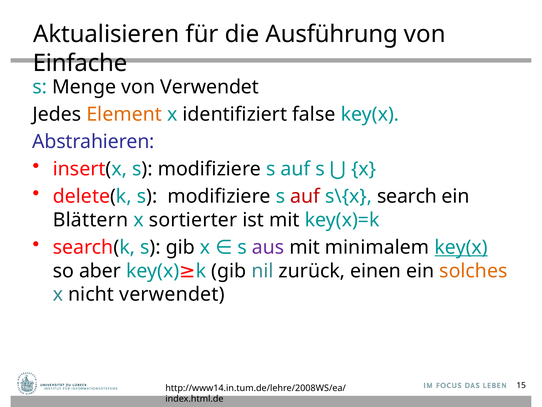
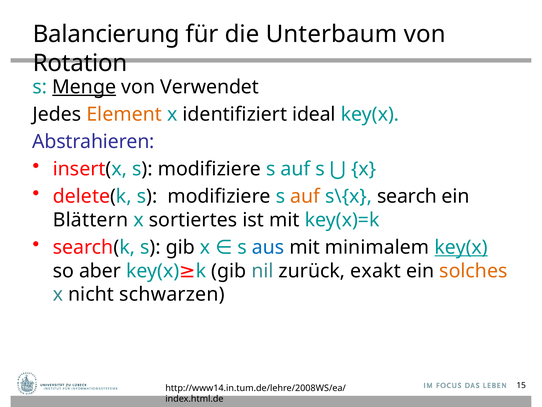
Aktualisieren: Aktualisieren -> Balancierung
Ausführung: Ausführung -> Unterbaum
Einfache: Einfache -> Rotation
Menge underline: none -> present
false: false -> ideal
auf at (305, 196) colour: red -> orange
sortierter: sortierter -> sortiertes
aus colour: purple -> blue
einen: einen -> exakt
nicht verwendet: verwendet -> schwarzen
